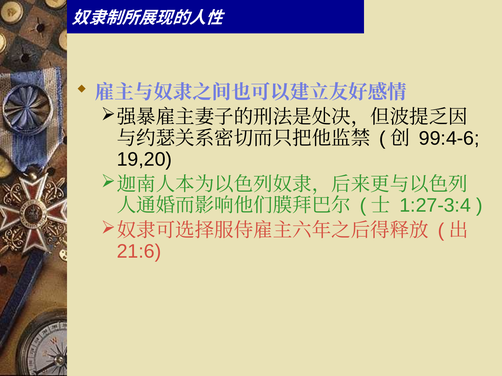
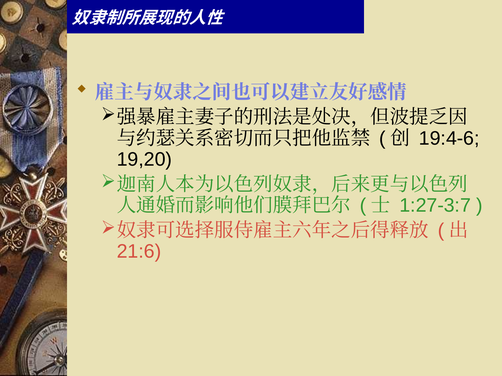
99:4-6: 99:4-6 -> 19:4-6
1:27-3:4: 1:27-3:4 -> 1:27-3:7
